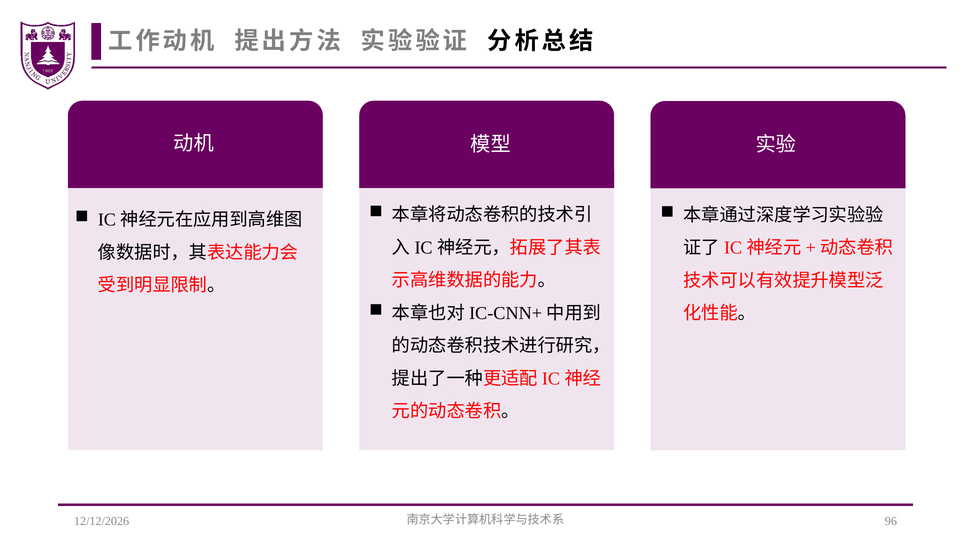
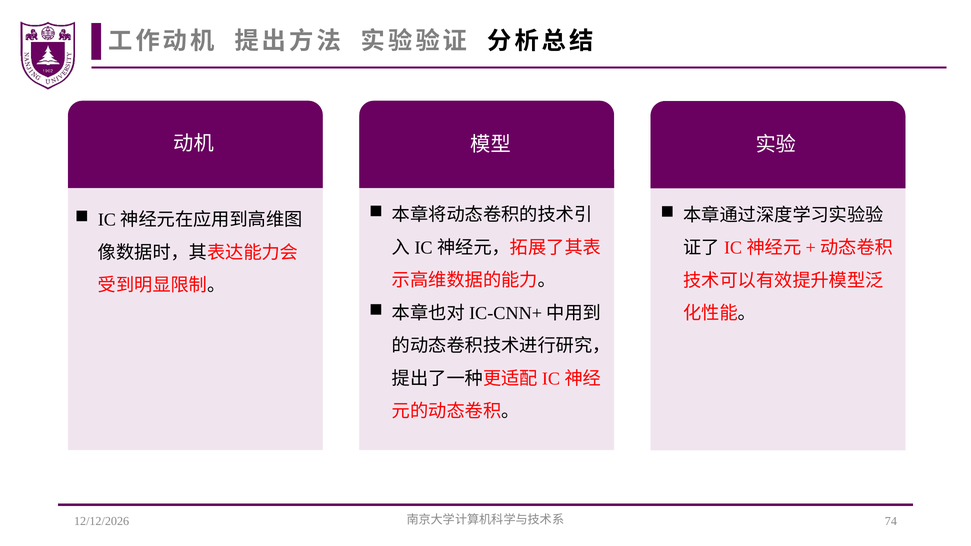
96: 96 -> 74
